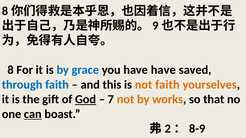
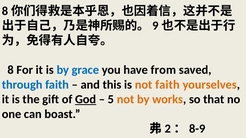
have have: have -> from
7: 7 -> 5
can underline: present -> none
